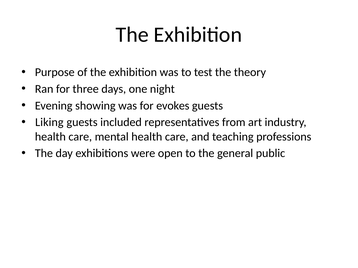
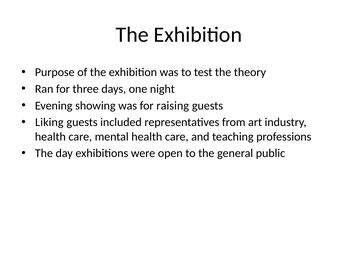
evokes: evokes -> raising
